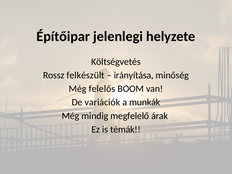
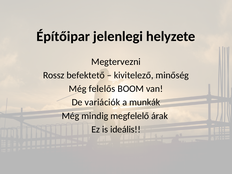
Költségvetés: Költségvetés -> Megtervezni
felkészült: felkészült -> befektető
irányítása: irányítása -> kivitelező
témák: témák -> ideális
